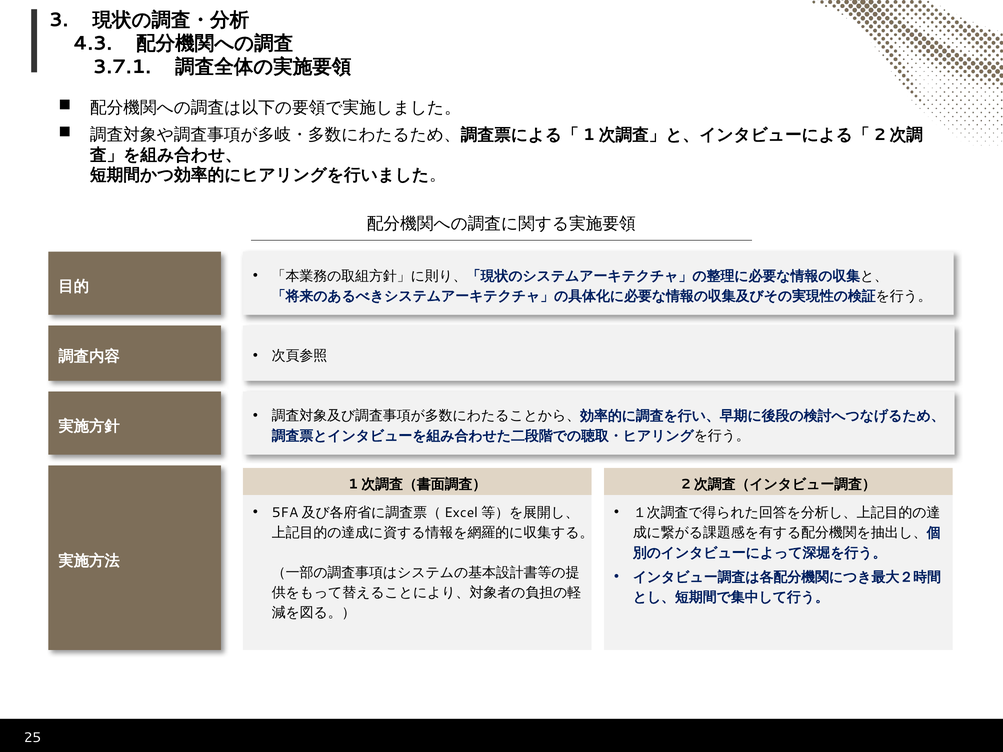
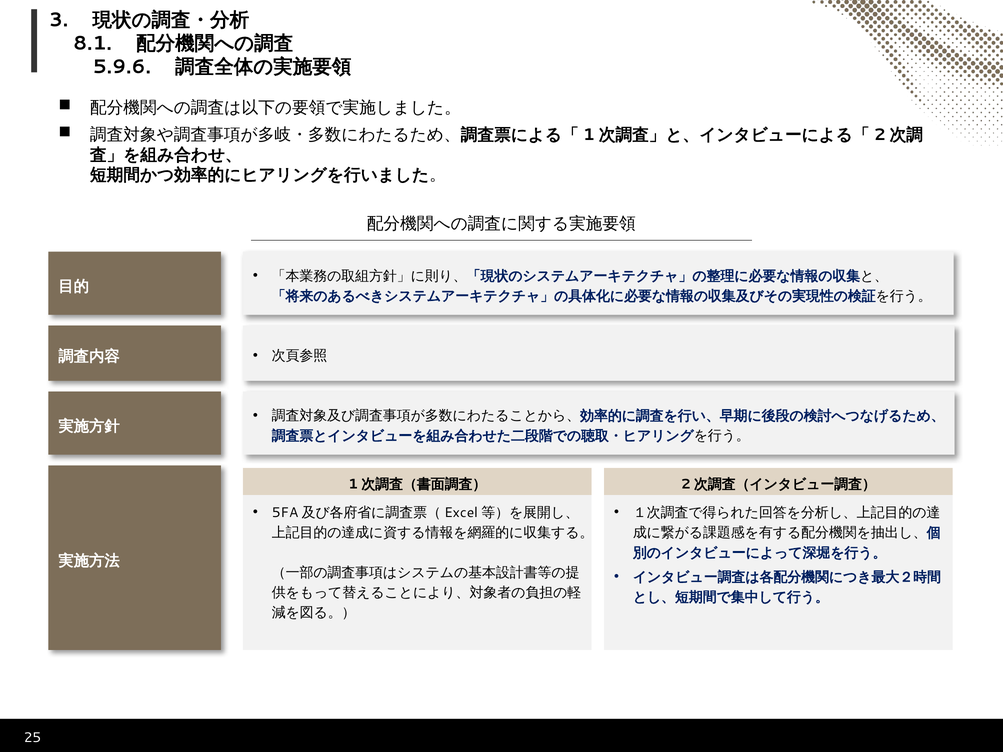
4.3: 4.3 -> 8.1
3.7.1: 3.7.1 -> 5.9.6
